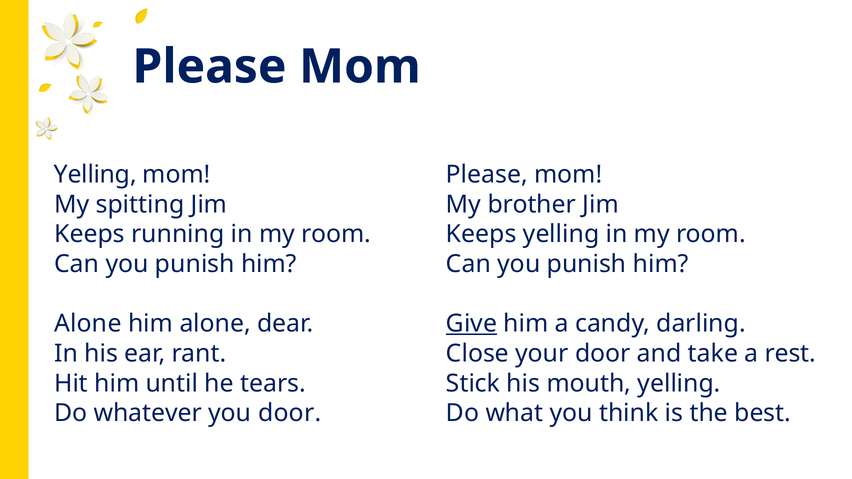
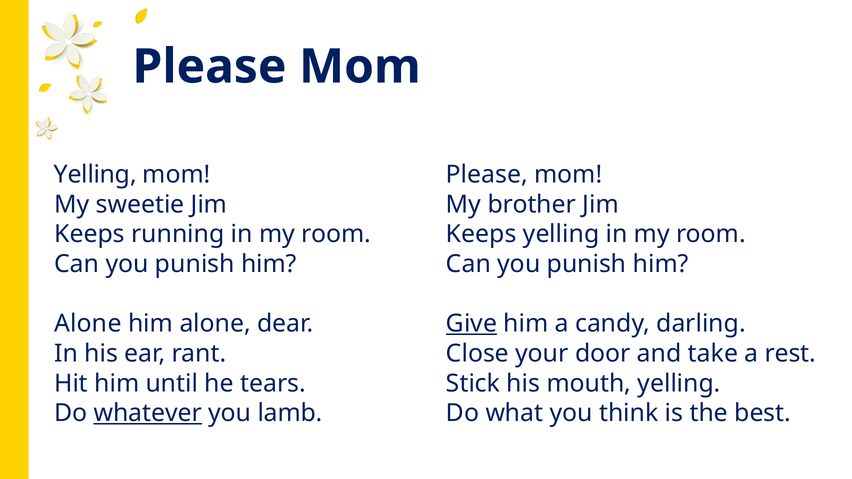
spitting: spitting -> sweetie
whatever underline: none -> present
you door: door -> lamb
